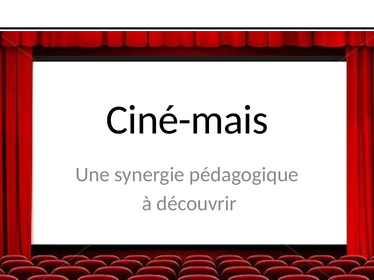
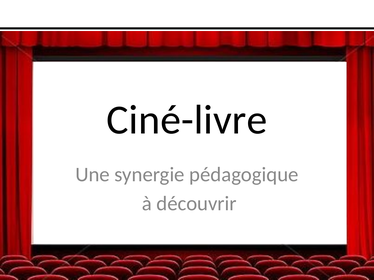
Ciné-mais: Ciné-mais -> Ciné-livre
